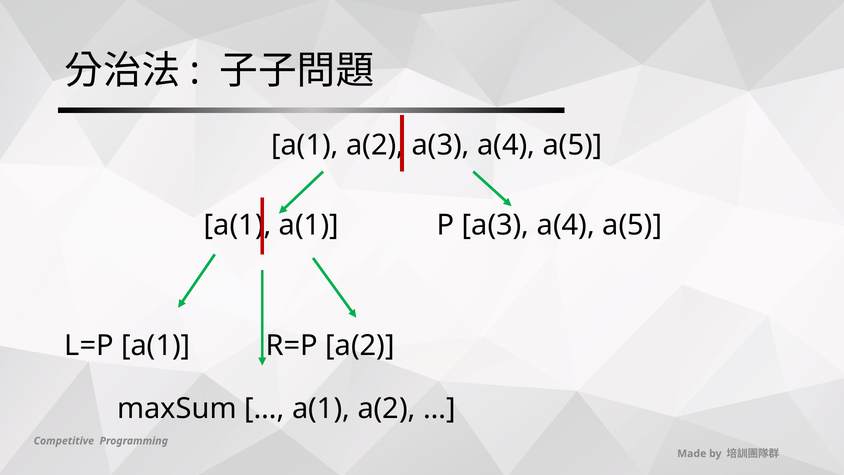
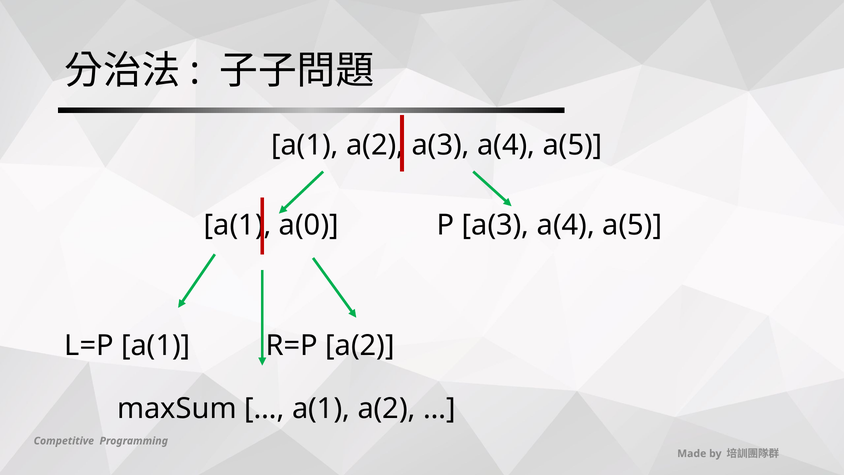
a(1 at (309, 225): a(1 -> a(0
